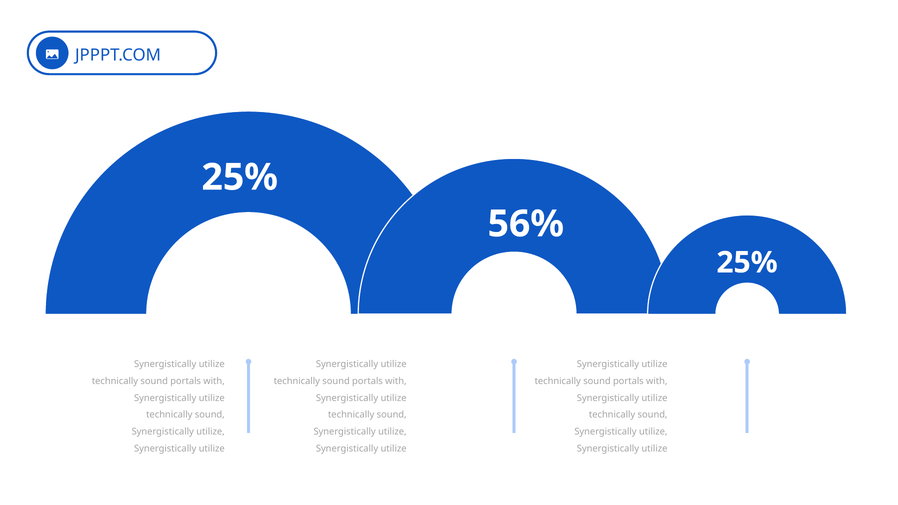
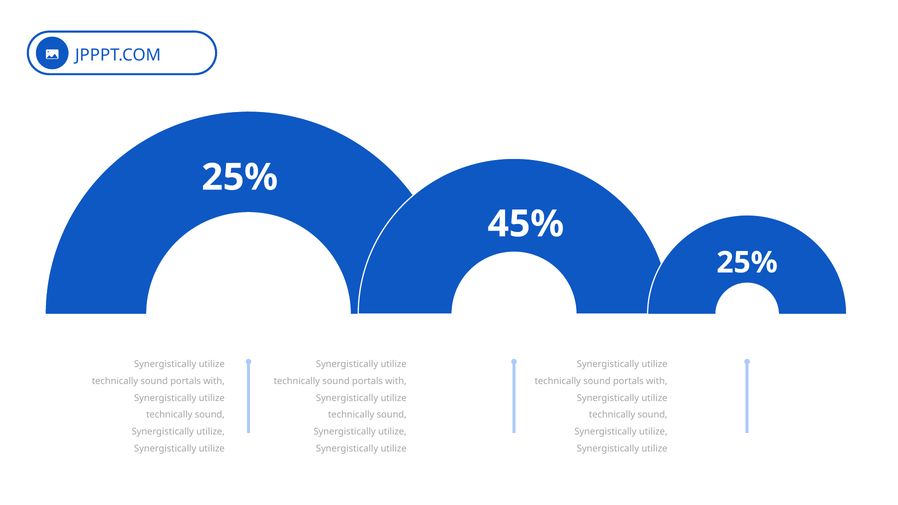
56%: 56% -> 45%
